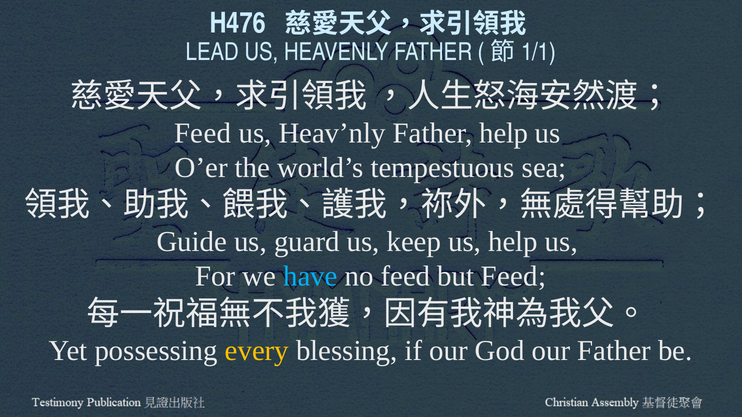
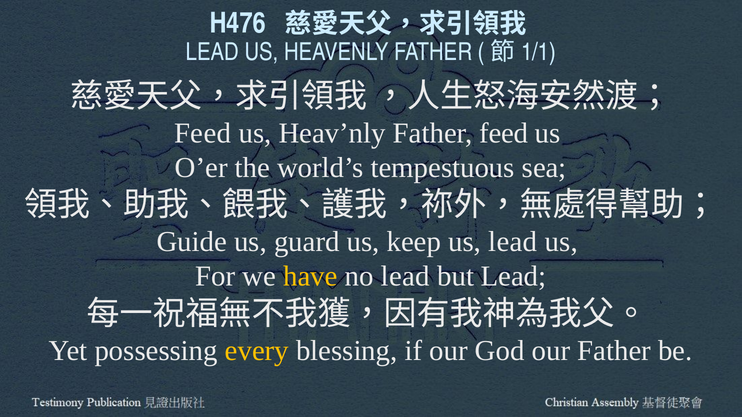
Father help: help -> feed
us help: help -> lead
have colour: light blue -> yellow
no feed: feed -> lead
but Feed: Feed -> Lead
